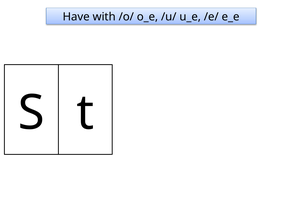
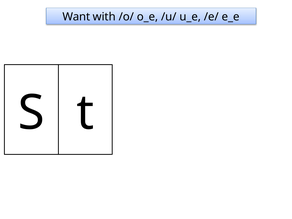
Have: Have -> Want
